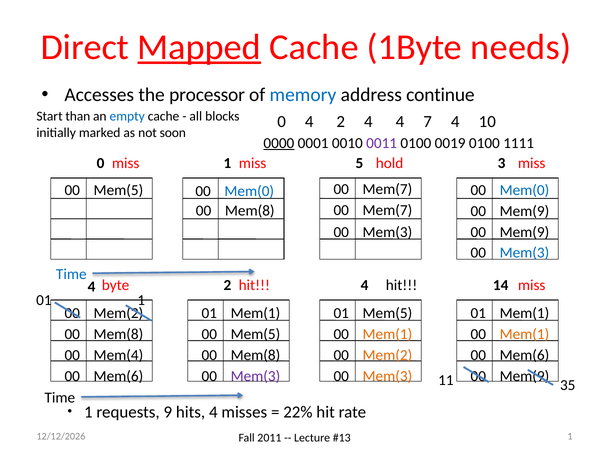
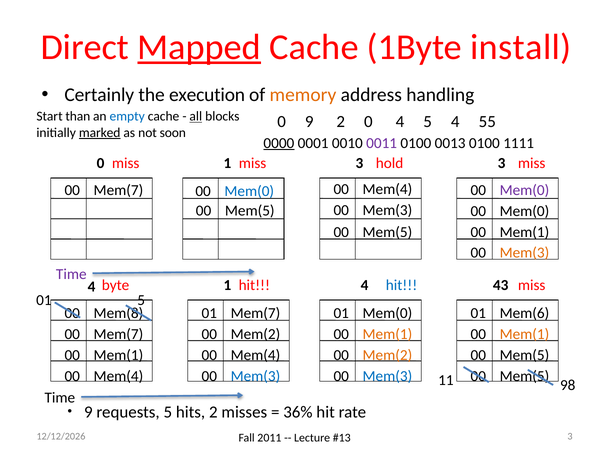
needs: needs -> install
Accesses: Accesses -> Certainly
processor: processor -> execution
memory colour: blue -> orange
continue: continue -> handling
all underline: none -> present
0 4: 4 -> 9
4 at (368, 121): 4 -> 0
4 7: 7 -> 5
10: 10 -> 55
marked underline: none -> present
0019: 0019 -> 0013
1 5: 5 -> 3
Mem(5 at (118, 190): Mem(5 -> Mem(7
Mem(7 at (387, 189): Mem(7 -> Mem(4
Mem(0 at (524, 190) colour: blue -> purple
Mem(7 at (387, 210): Mem(7 -> Mem(3
Mem(8 at (250, 211): Mem(8 -> Mem(5
Mem(9 at (524, 211): Mem(9 -> Mem(0
Mem(3 at (387, 232): Mem(3 -> Mem(5
Mem(9 at (524, 232): Mem(9 -> Mem(1
Mem(3 at (524, 253) colour: blue -> orange
Time at (71, 274) colour: blue -> purple
hit at (402, 285) colour: black -> blue
2 at (227, 285): 2 -> 1
14: 14 -> 43
01 1: 1 -> 5
Mem(2 at (118, 313): Mem(2 -> Mem(8
Mem(1 at (255, 313): Mem(1 -> Mem(7
01 Mem(5: Mem(5 -> Mem(0
Mem(1 at (524, 313): Mem(1 -> Mem(6
Mem(8 at (118, 334): Mem(8 -> Mem(7
Mem(5 at (255, 334): Mem(5 -> Mem(2
Mem(4 at (118, 355): Mem(4 -> Mem(1
Mem(8 at (255, 355): Mem(8 -> Mem(4
Mem(6 at (524, 355): Mem(6 -> Mem(5
Mem(6 at (118, 376): Mem(6 -> Mem(4
Mem(3 at (255, 376) colour: purple -> blue
Mem(3 at (387, 376) colour: orange -> blue
Mem(9 at (524, 376): Mem(9 -> Mem(5
35: 35 -> 98
1 at (88, 412): 1 -> 9
requests 9: 9 -> 5
hits 4: 4 -> 2
22%: 22% -> 36%
1 at (570, 436): 1 -> 3
